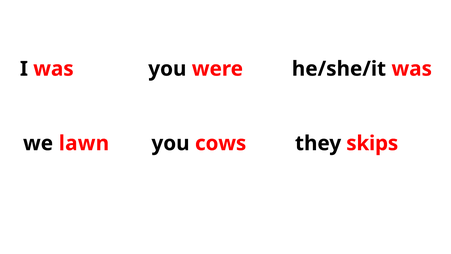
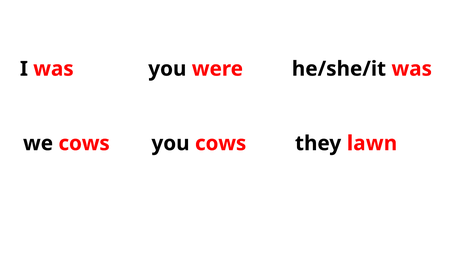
we lawn: lawn -> cows
skips: skips -> lawn
